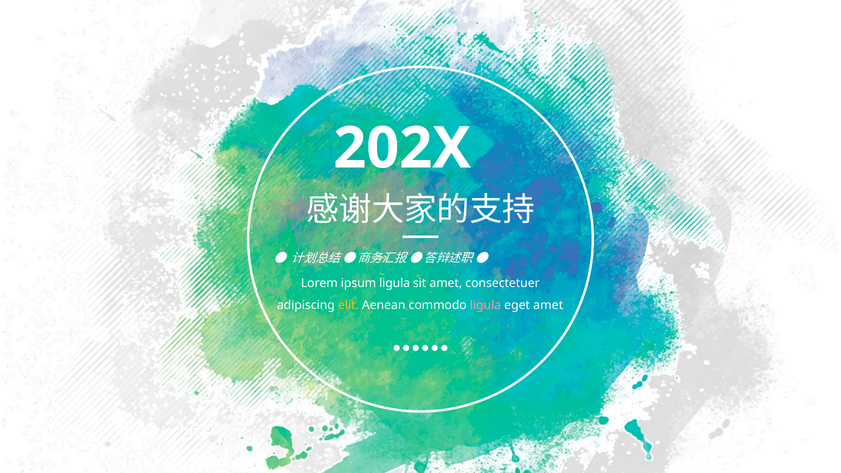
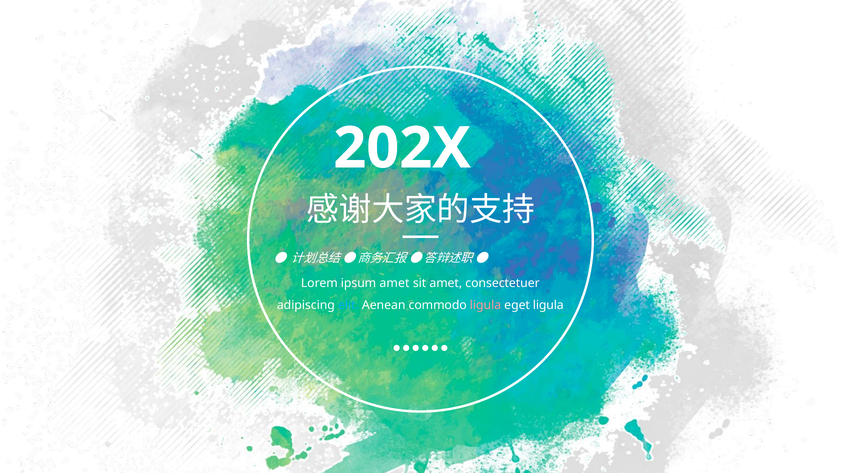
ipsum ligula: ligula -> amet
elit colour: yellow -> light blue
eget amet: amet -> ligula
